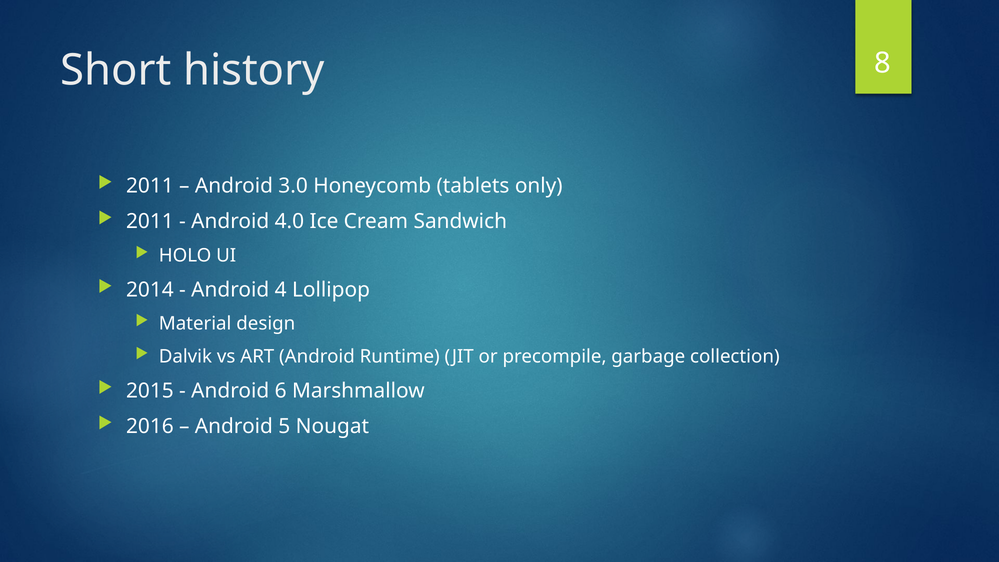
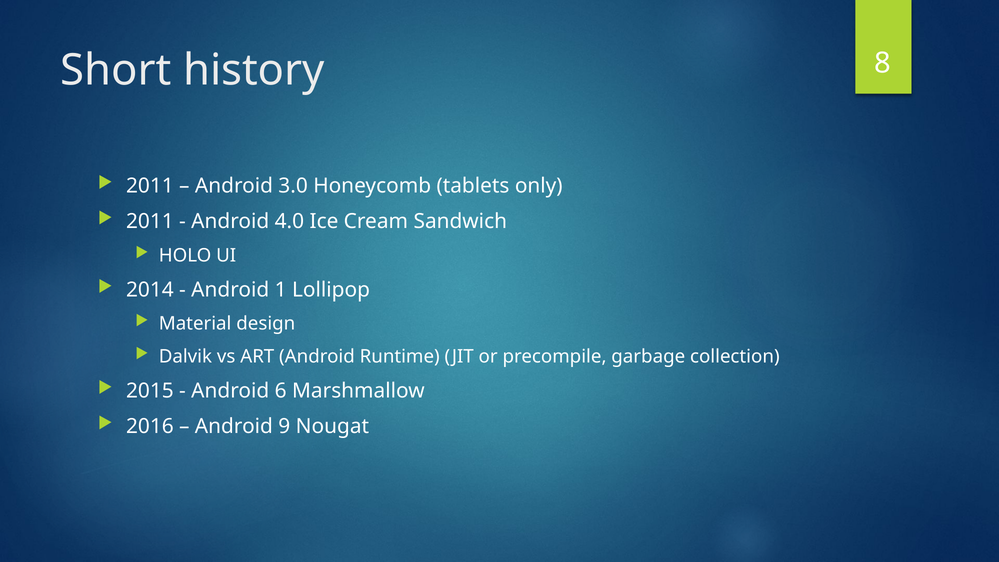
4: 4 -> 1
5: 5 -> 9
